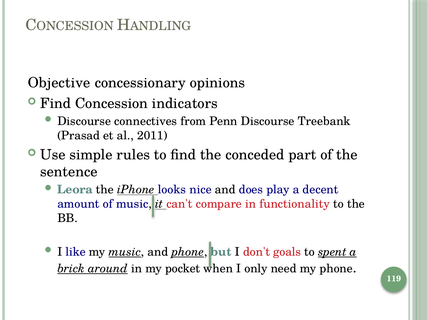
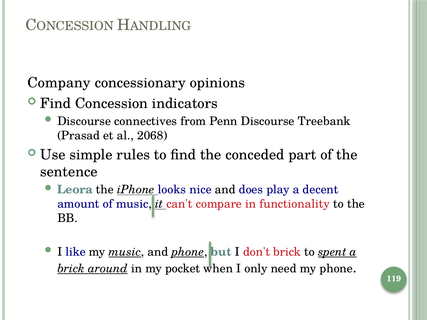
Objective: Objective -> Company
2011: 2011 -> 2068
don't goals: goals -> brick
